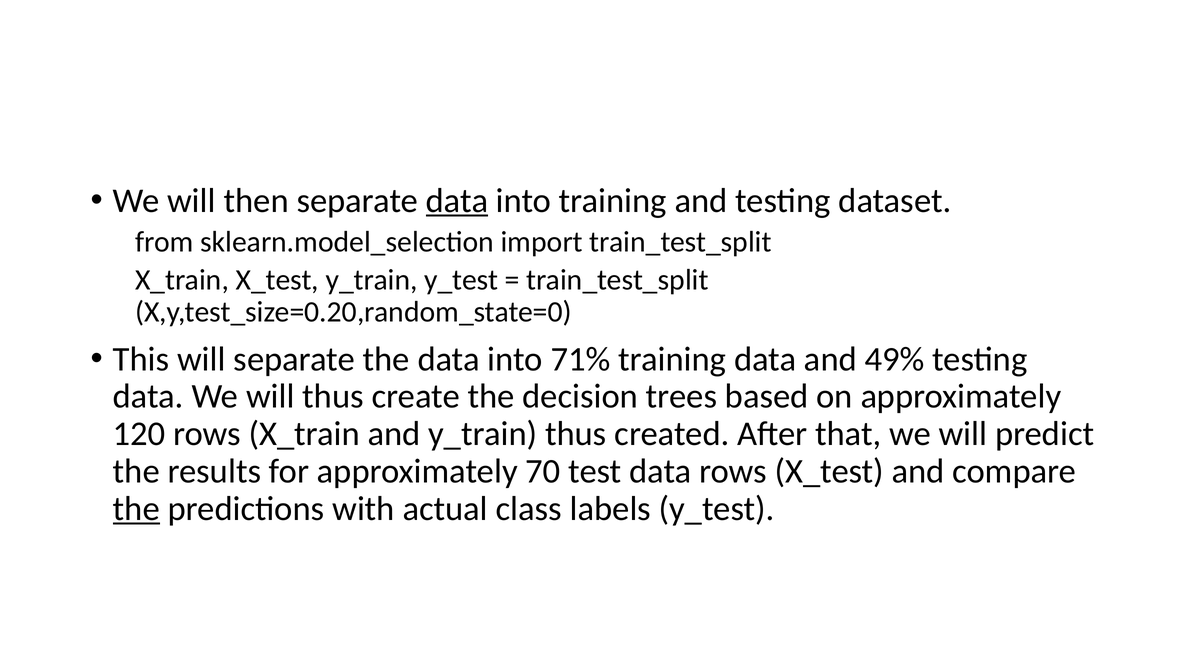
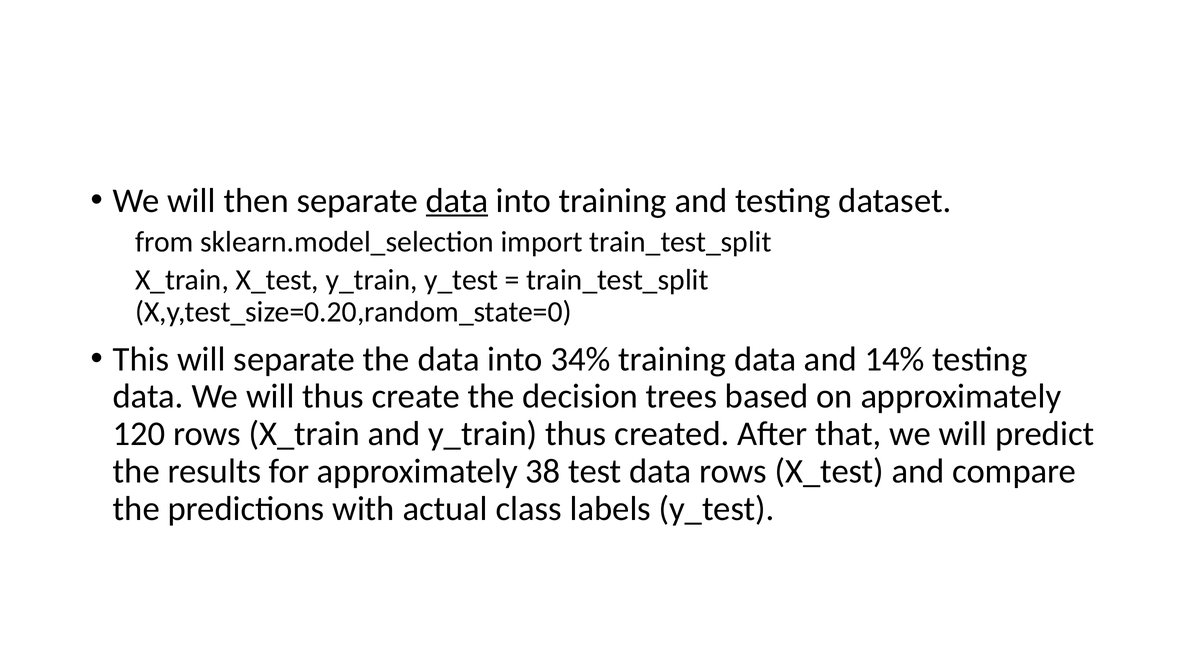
71%: 71% -> 34%
49%: 49% -> 14%
70: 70 -> 38
the at (136, 509) underline: present -> none
